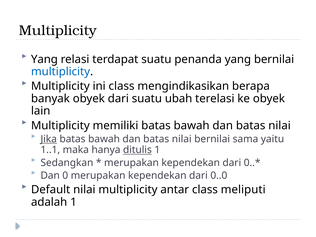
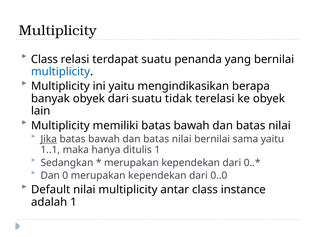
Yang at (44, 59): Yang -> Class
ini class: class -> yaitu
ubah: ubah -> tidak
ditulis underline: present -> none
meliputi: meliputi -> instance
